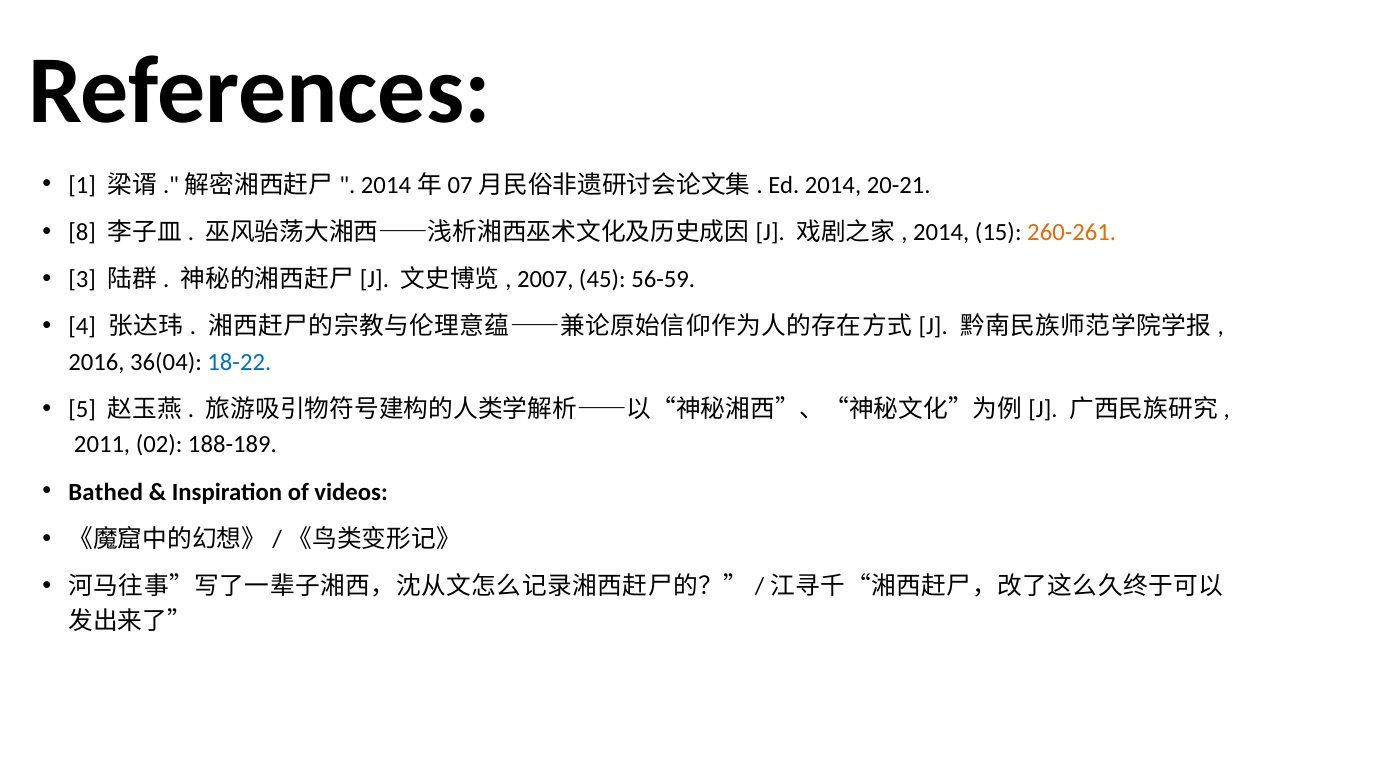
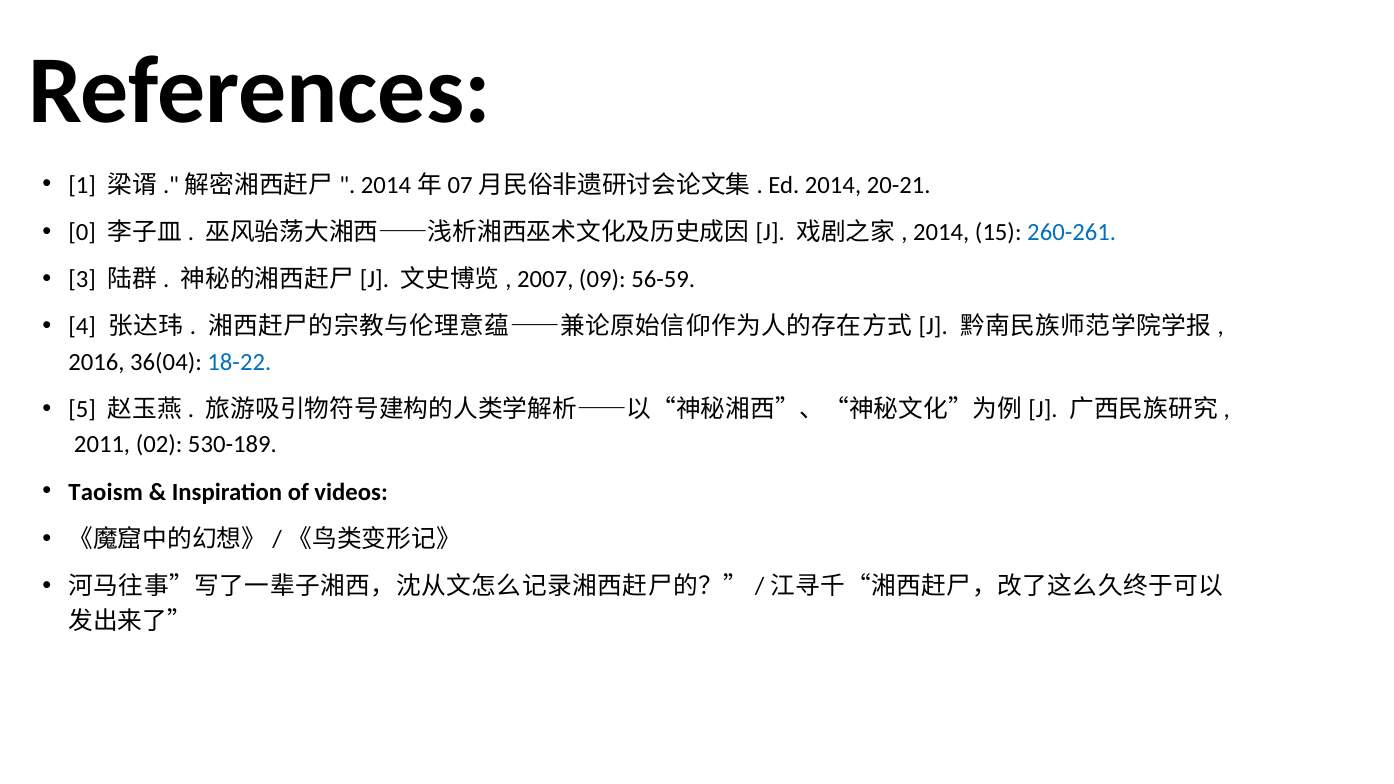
8: 8 -> 0
260-261 colour: orange -> blue
45: 45 -> 09
188-189: 188-189 -> 530-189
Bathed: Bathed -> Taoism
